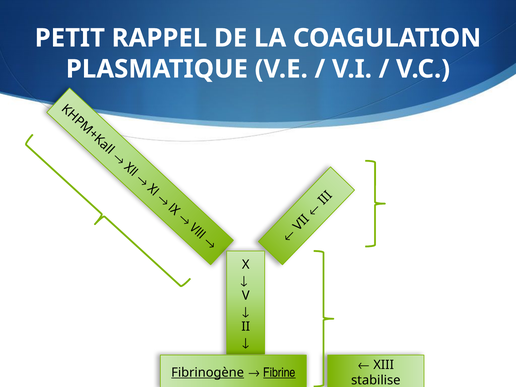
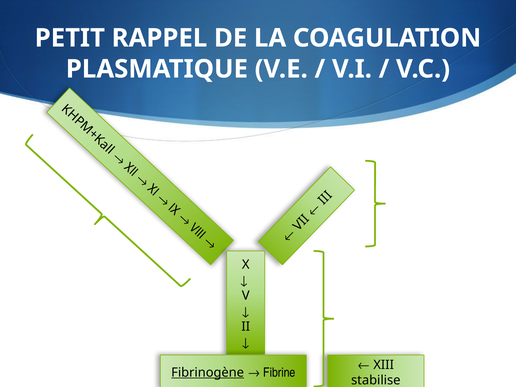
Fibrine underline: present -> none
